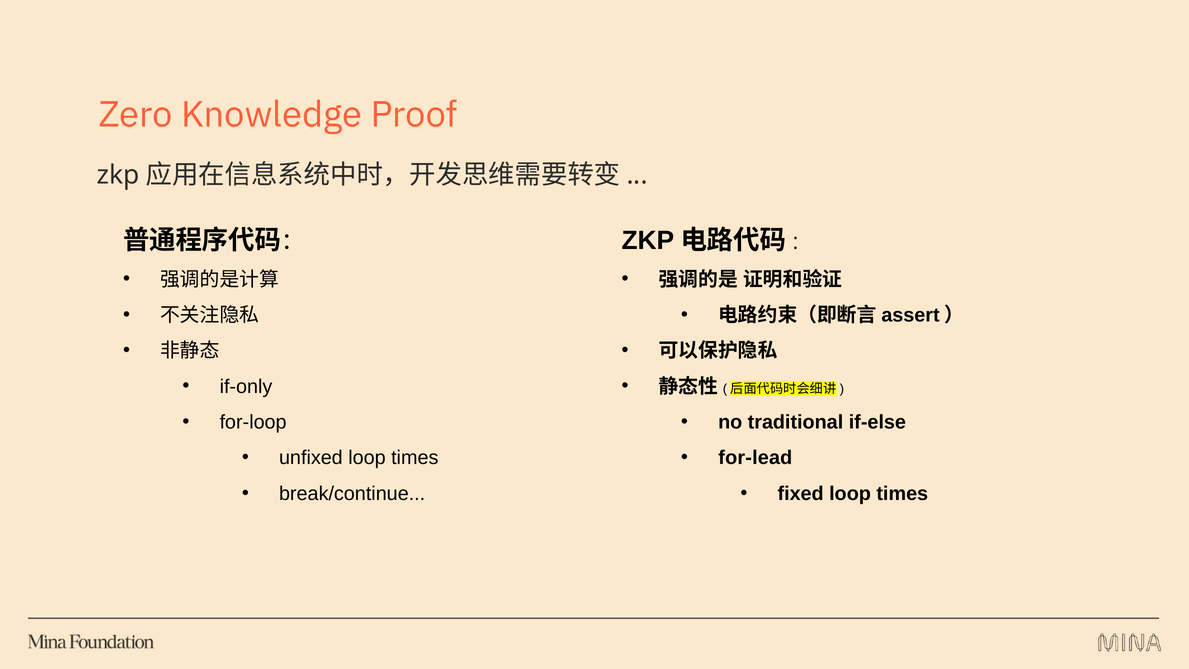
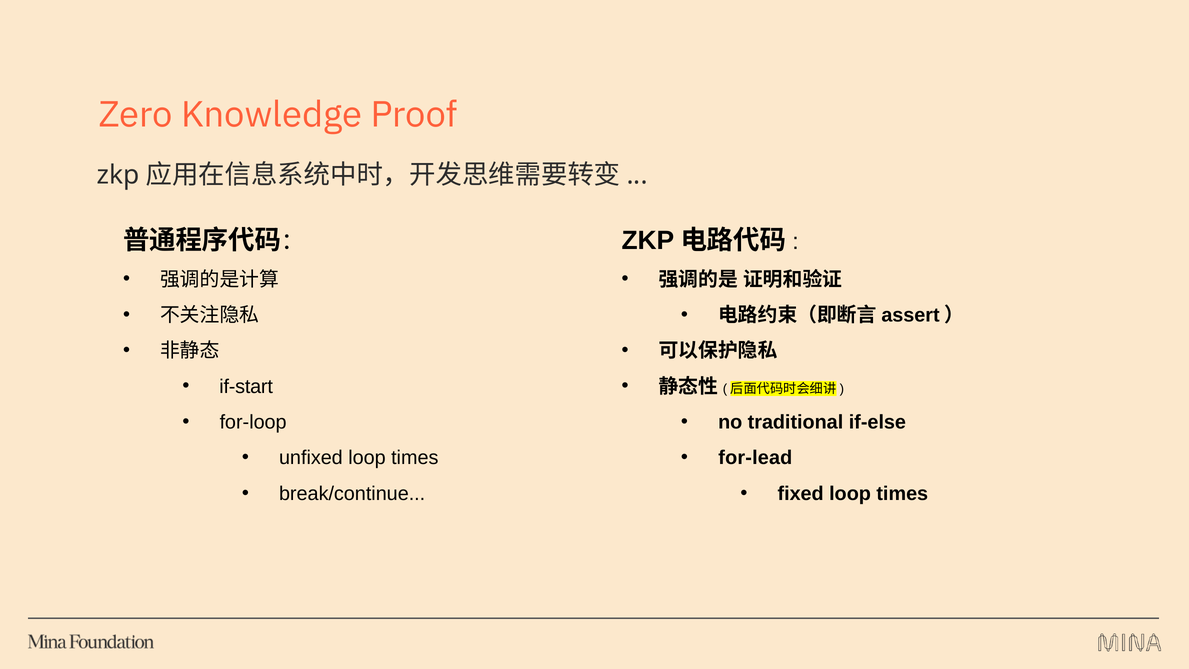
if-only: if-only -> if-start
